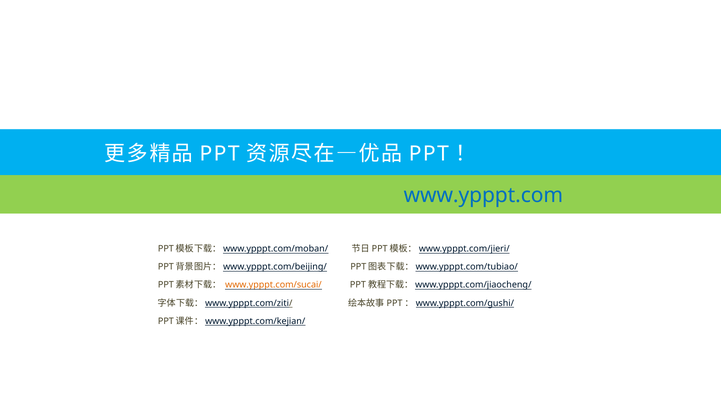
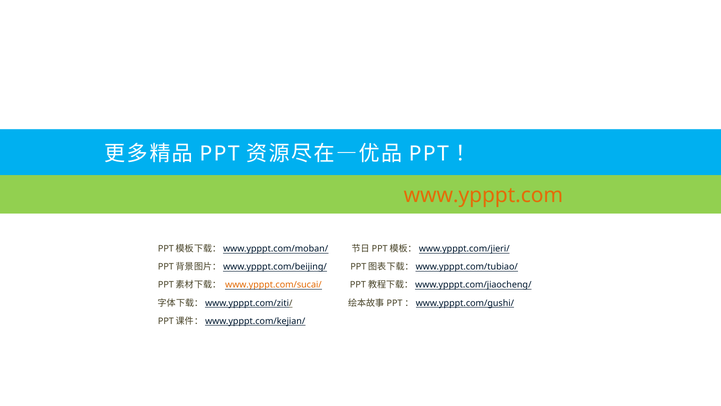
www.ypppt.com colour: blue -> orange
